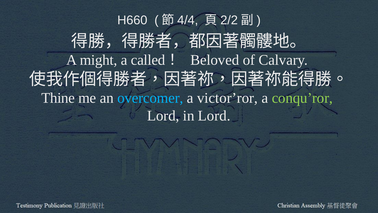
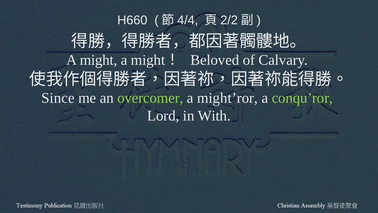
called at (148, 60): called -> might
Thine: Thine -> Since
overcomer colour: light blue -> light green
victor’ror: victor’ror -> might’ror
in Lord: Lord -> With
